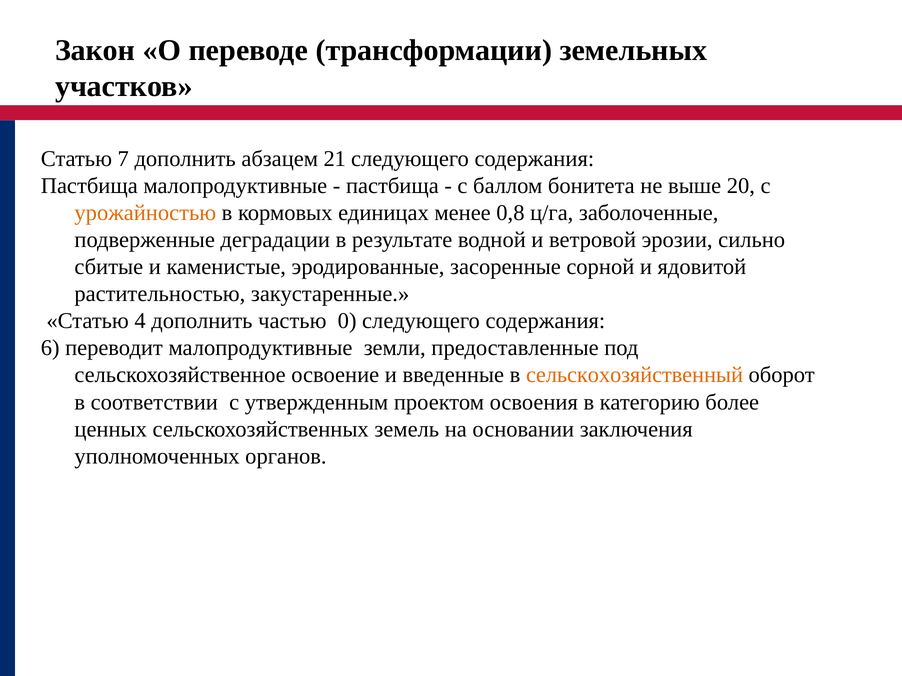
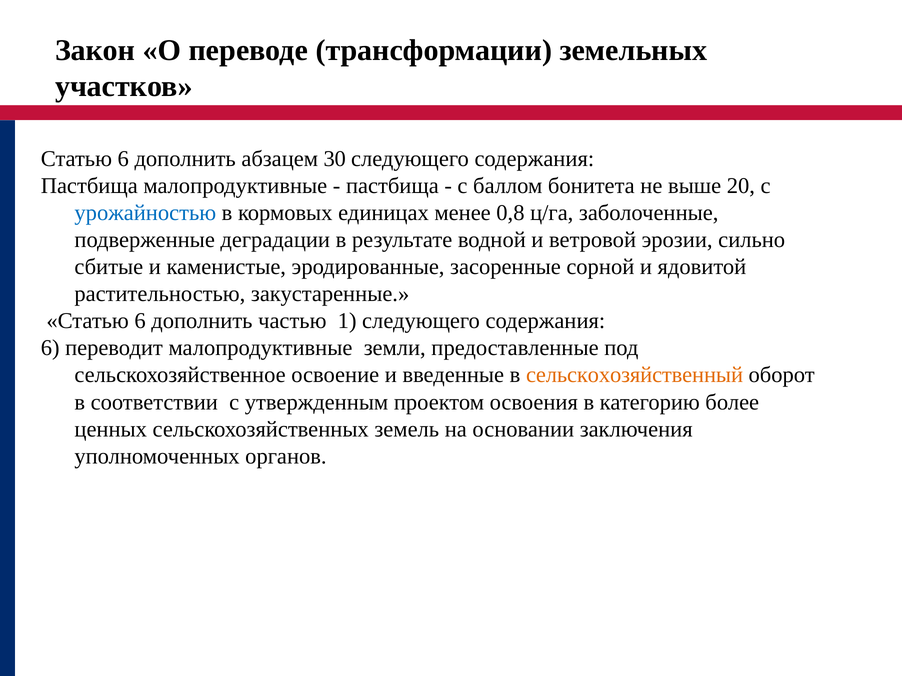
7 at (123, 159): 7 -> 6
21: 21 -> 30
урожайностью colour: orange -> blue
4 at (140, 321): 4 -> 6
0: 0 -> 1
